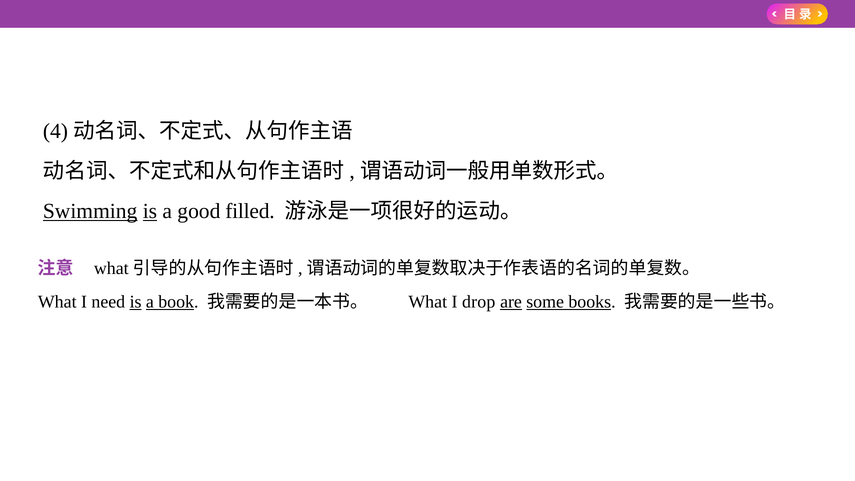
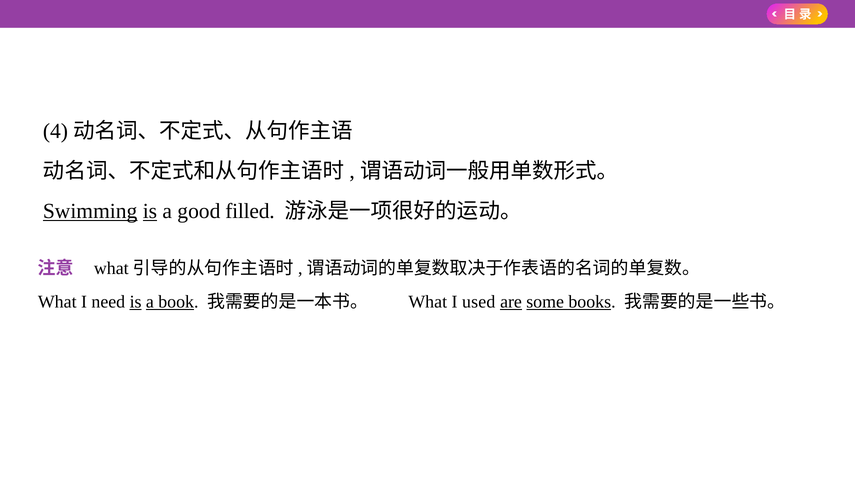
drop: drop -> used
